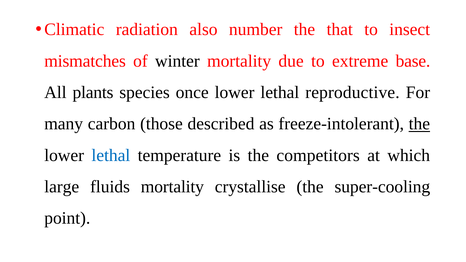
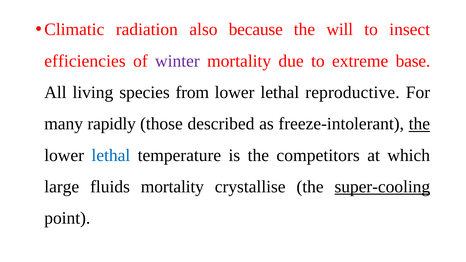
number: number -> because
that: that -> will
mismatches: mismatches -> efficiencies
winter colour: black -> purple
plants: plants -> living
once: once -> from
carbon: carbon -> rapidly
super-cooling underline: none -> present
